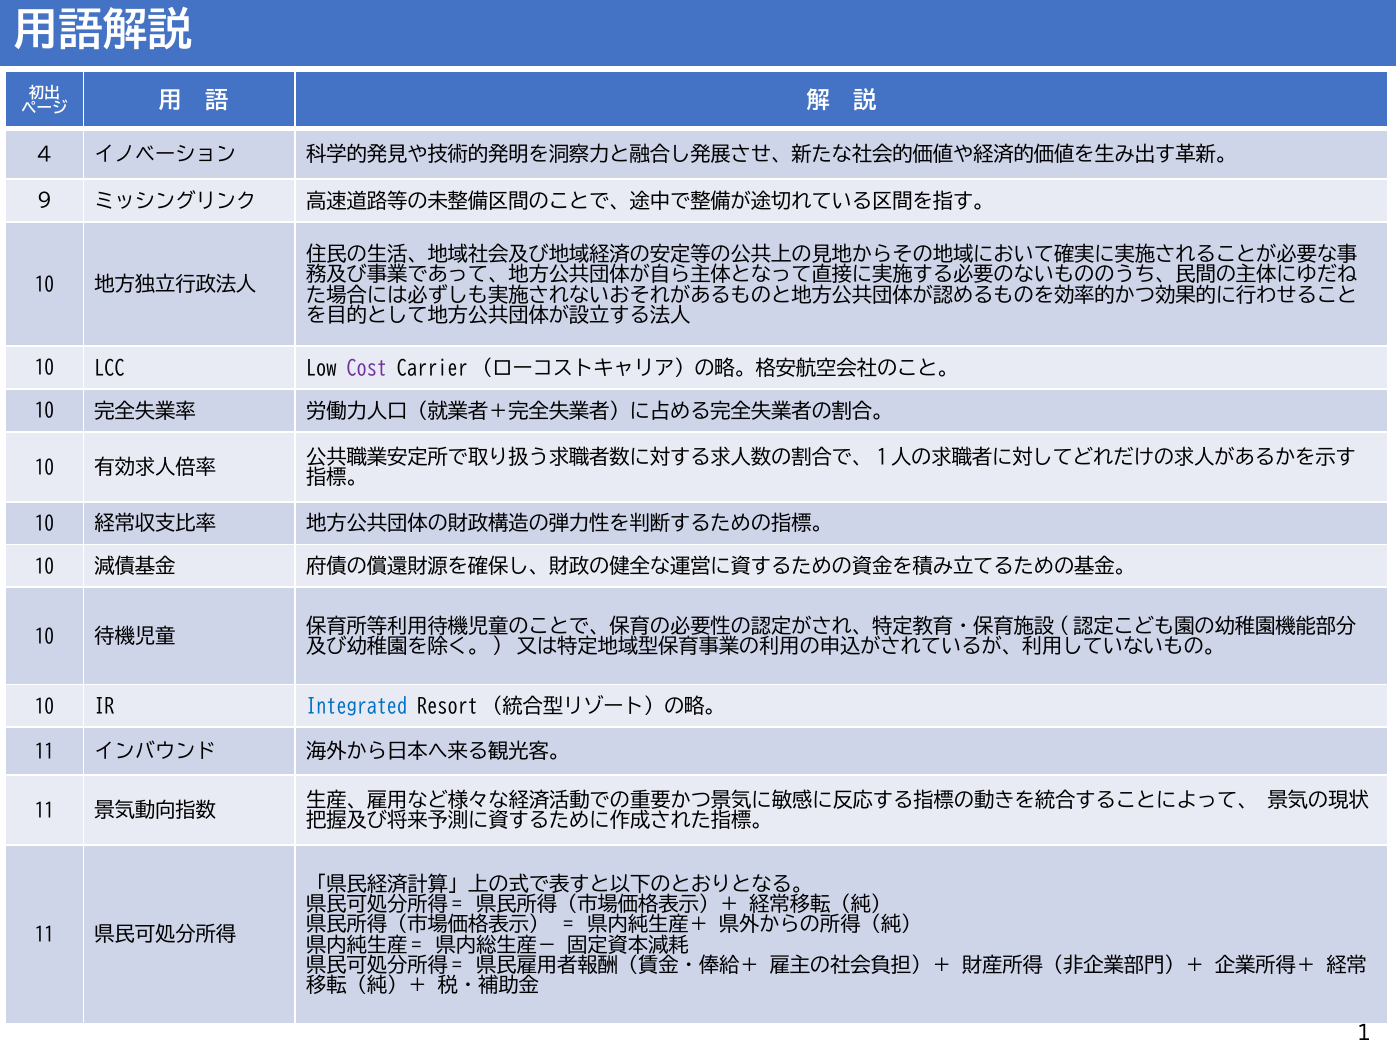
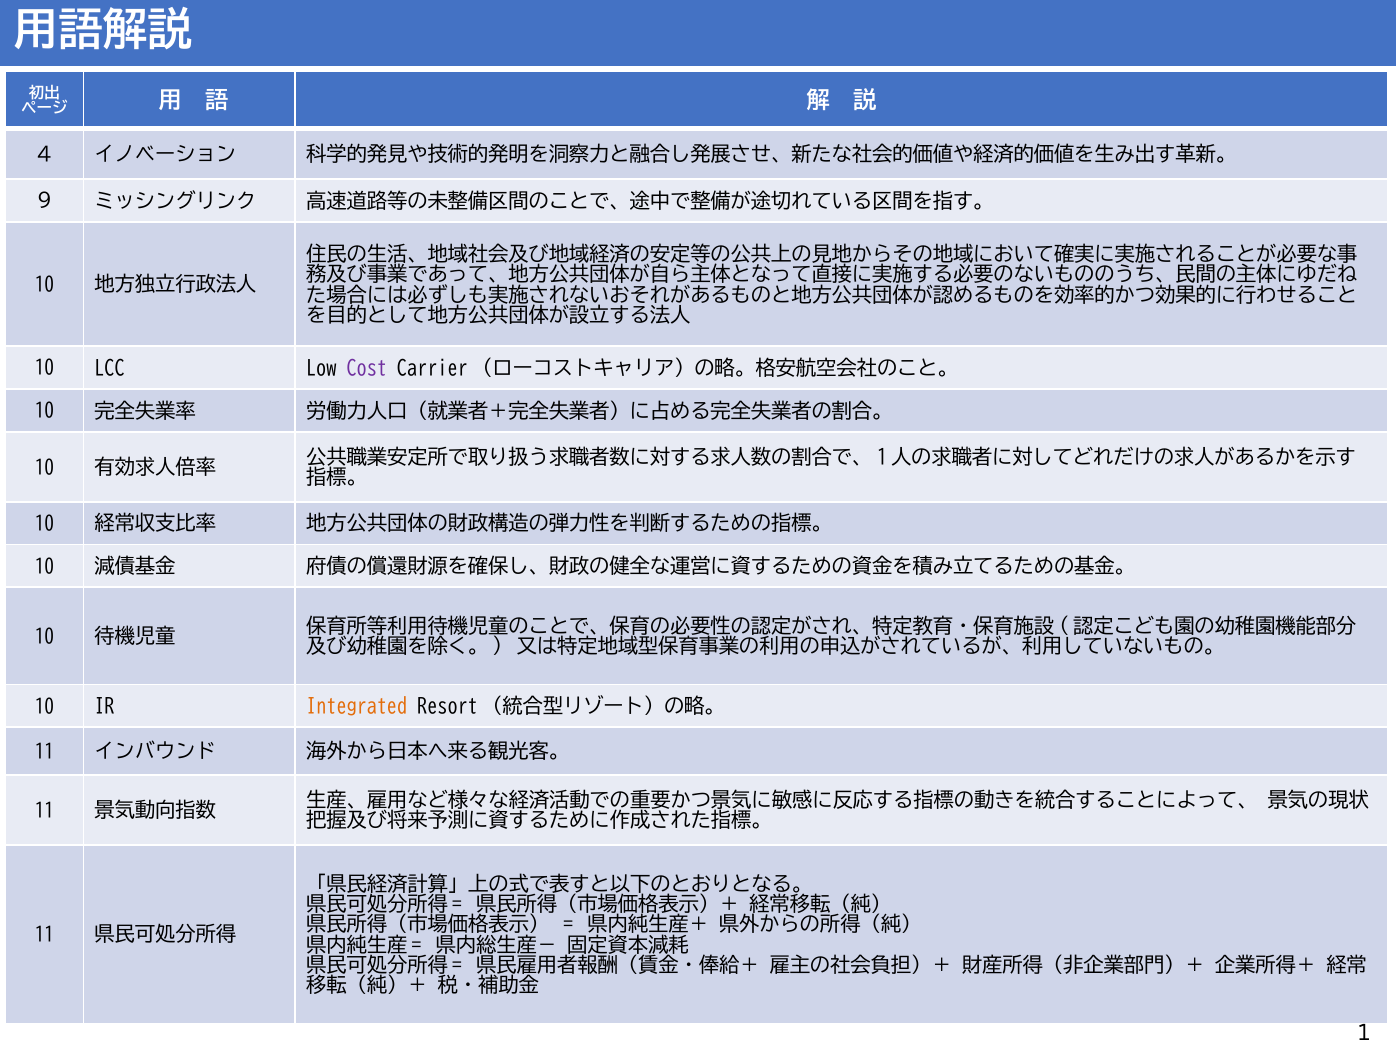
Integrated colour: blue -> orange
